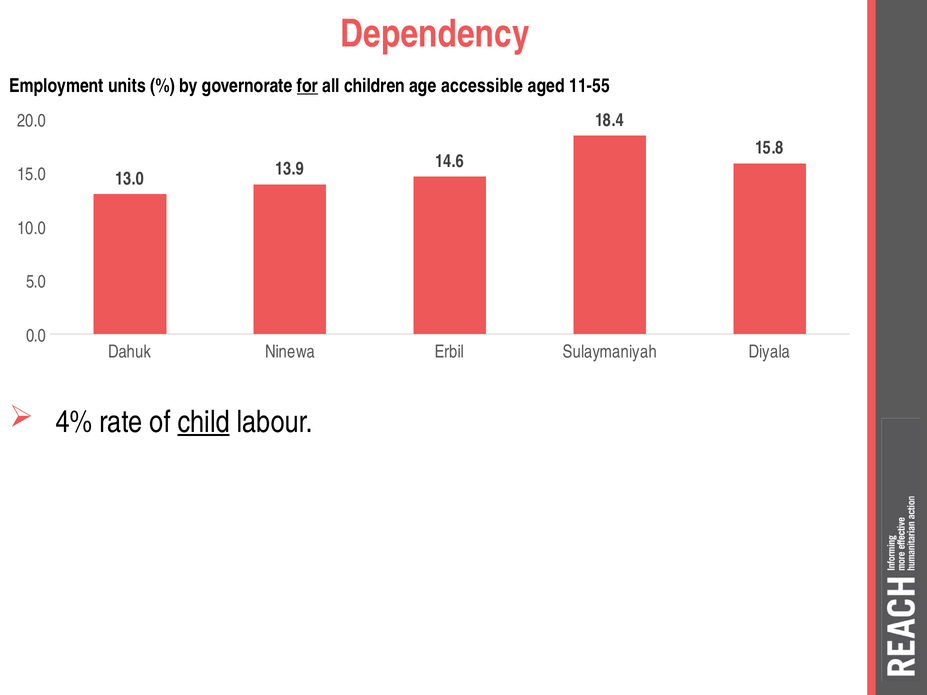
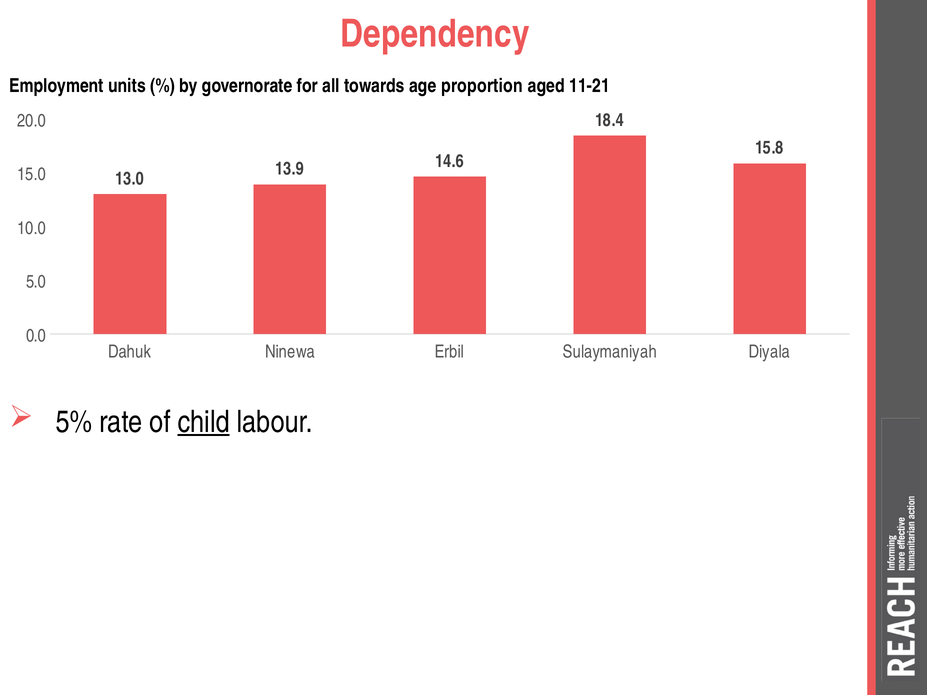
for underline: present -> none
children: children -> towards
accessible: accessible -> proportion
11-55: 11-55 -> 11-21
4%: 4% -> 5%
